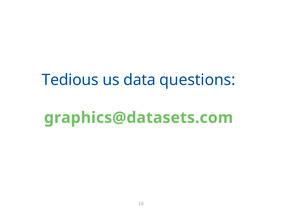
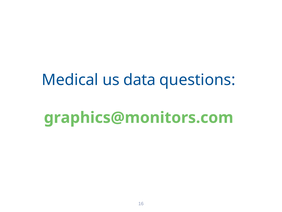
Tedious: Tedious -> Medical
graphics@datasets.com: graphics@datasets.com -> graphics@monitors.com
